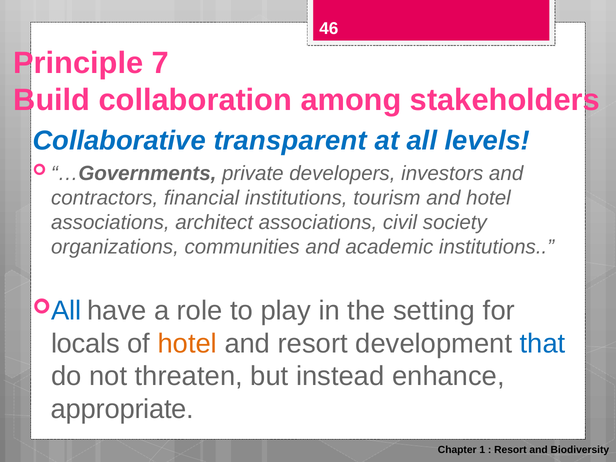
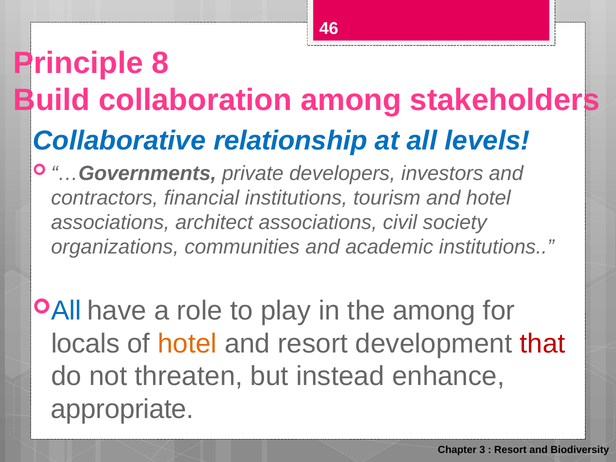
7: 7 -> 8
transparent: transparent -> relationship
the setting: setting -> among
that colour: blue -> red
1: 1 -> 3
